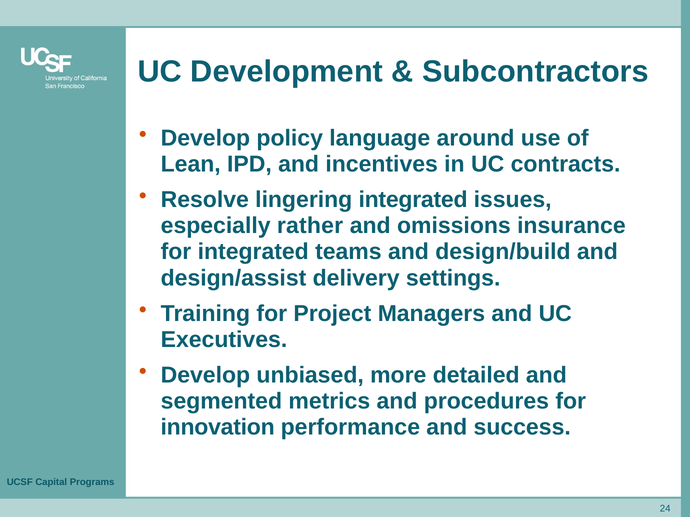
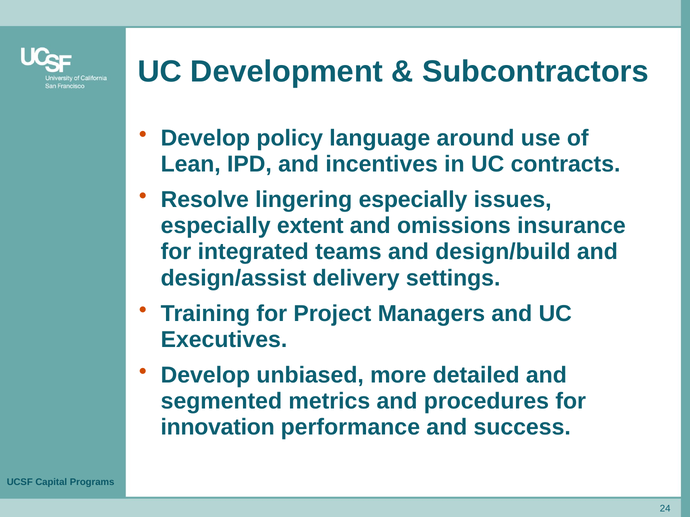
lingering integrated: integrated -> especially
rather: rather -> extent
